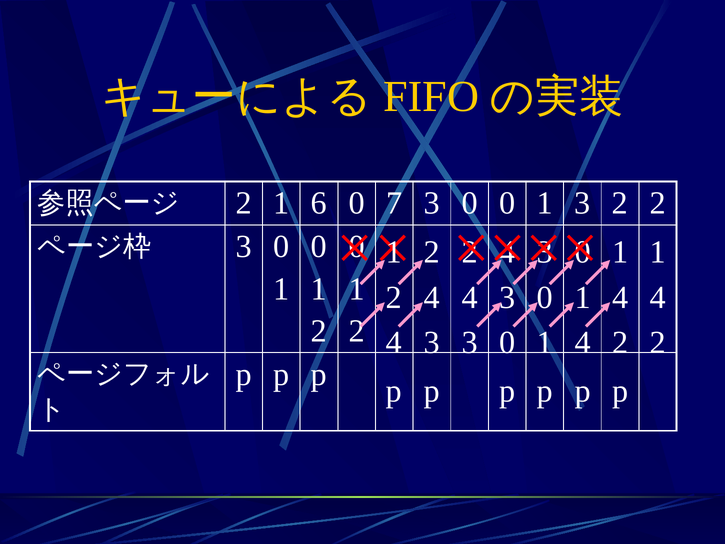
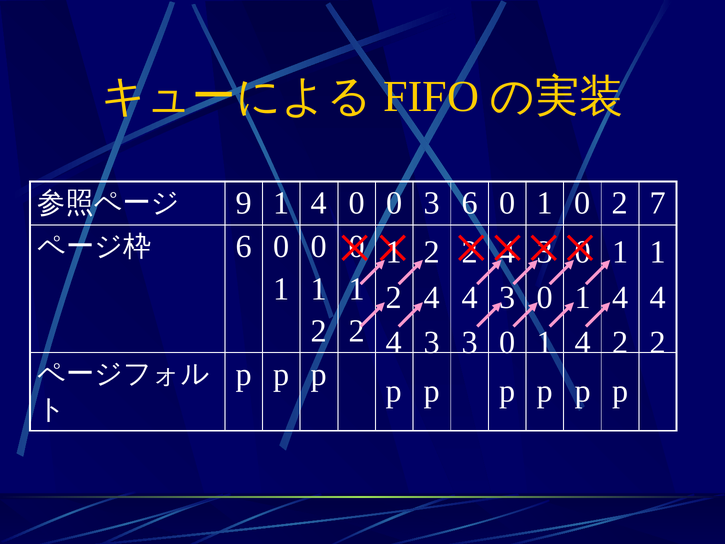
2 at (244, 203): 2 -> 9
6 at (319, 203): 6 -> 4
0 7: 7 -> 0
0 at (470, 203): 0 -> 6
3 at (582, 203): 3 -> 0
2 2: 2 -> 7
3 at (244, 247): 3 -> 6
